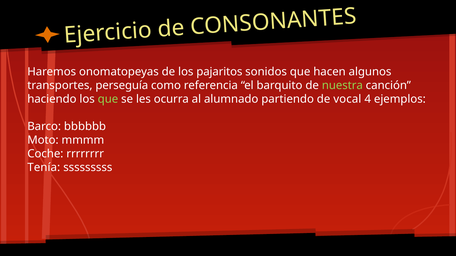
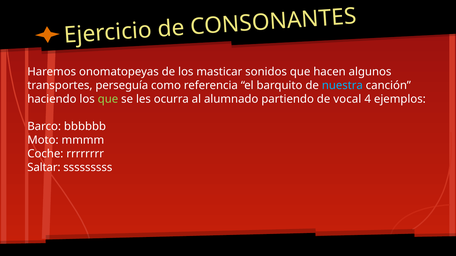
pajaritos: pajaritos -> masticar
nuestra colour: light green -> light blue
Tenía: Tenía -> Saltar
